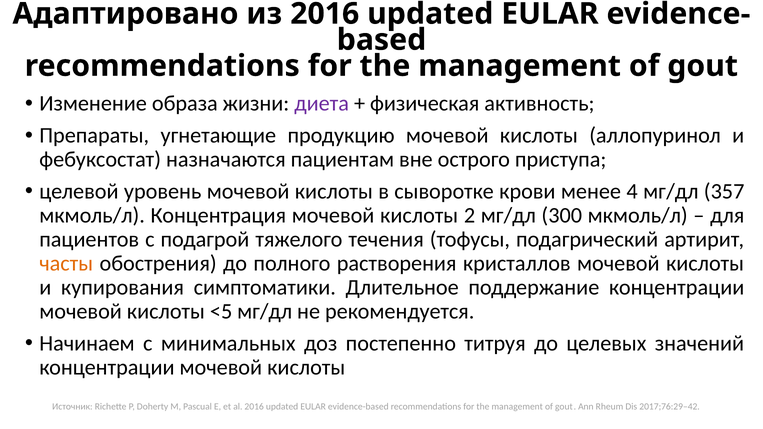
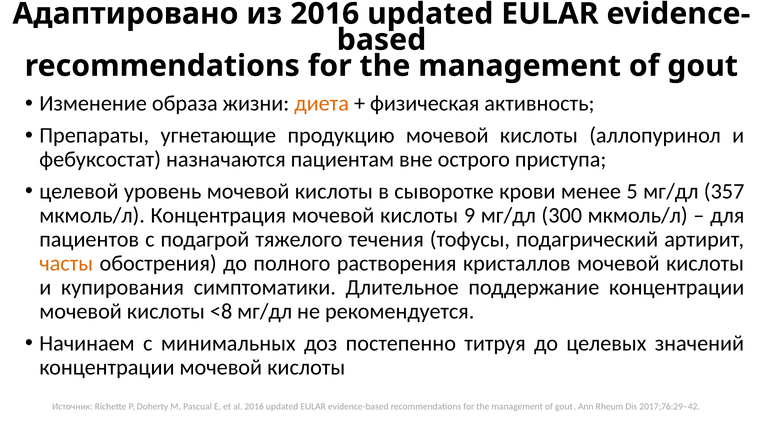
диета colour: purple -> orange
4: 4 -> 5
2: 2 -> 9
<5: <5 -> <8
